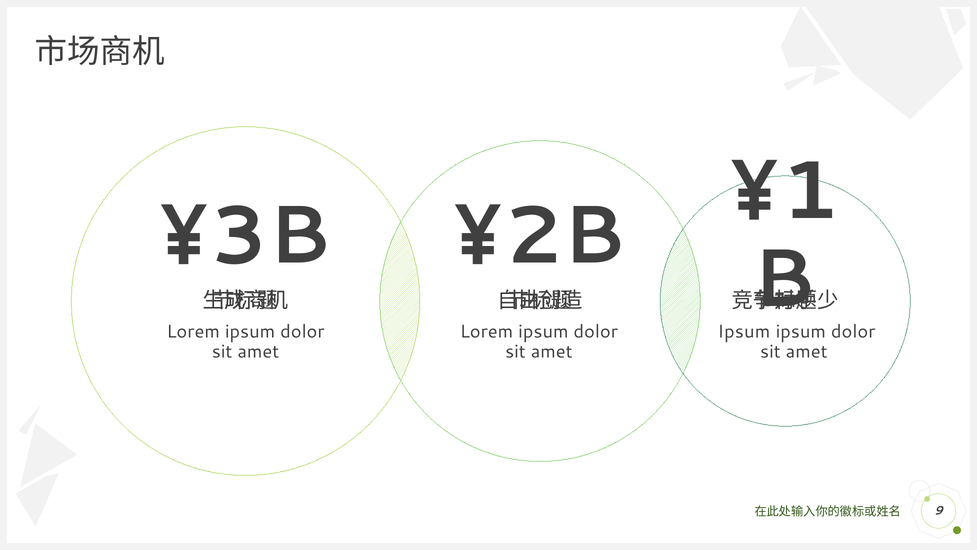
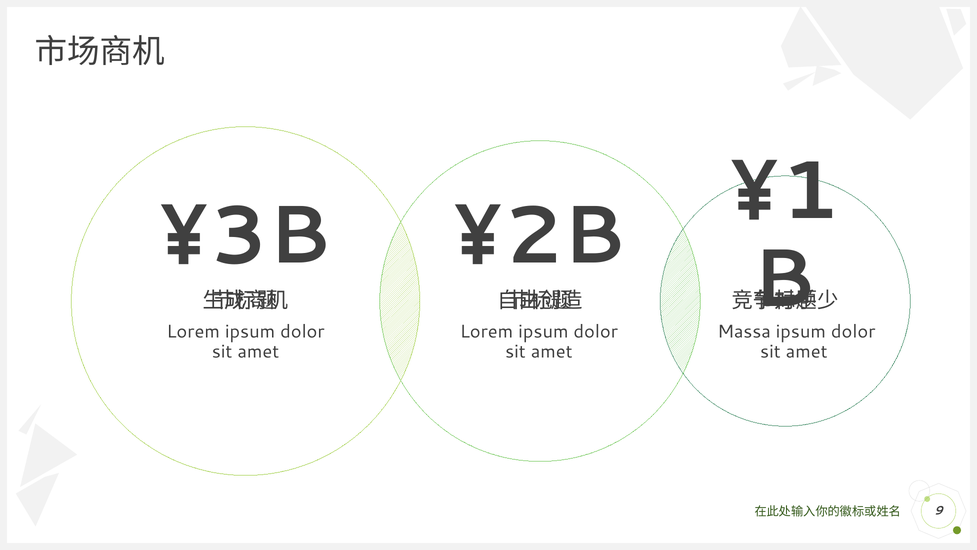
Ipsum at (744, 332): Ipsum -> Massa
